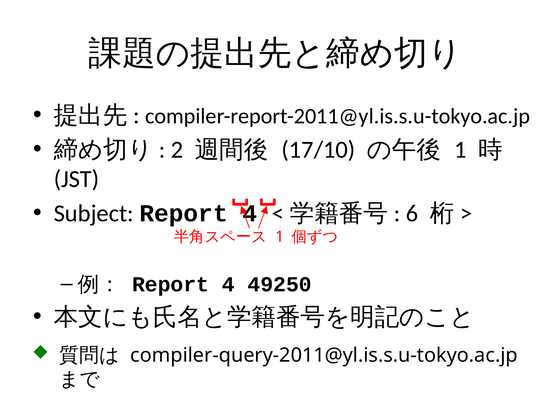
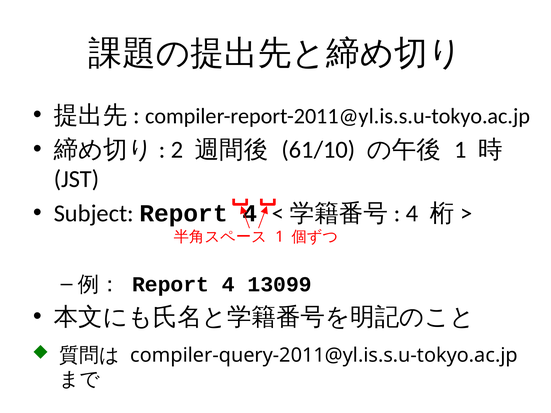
17/10: 17/10 -> 61/10
6 at (412, 214): 6 -> 4
49250: 49250 -> 13099
